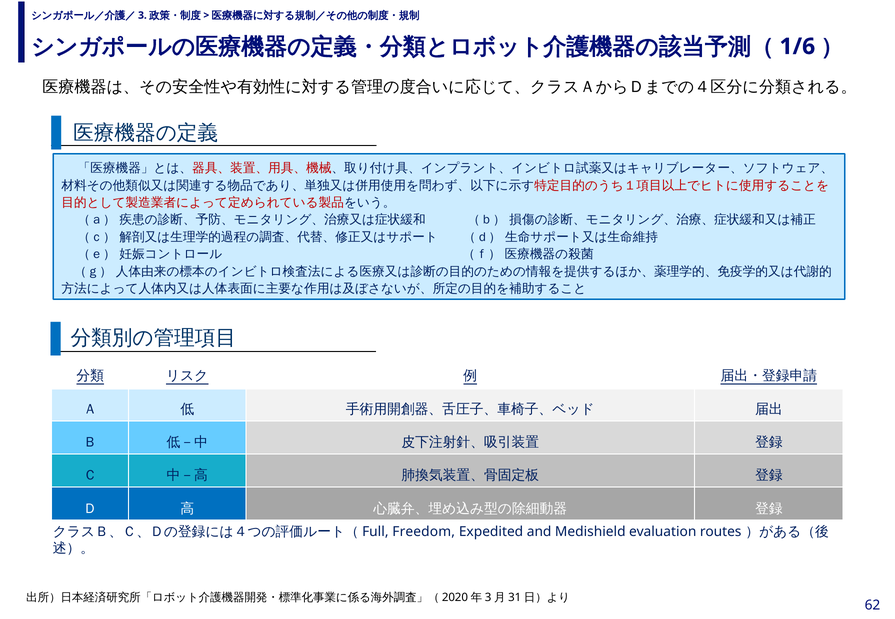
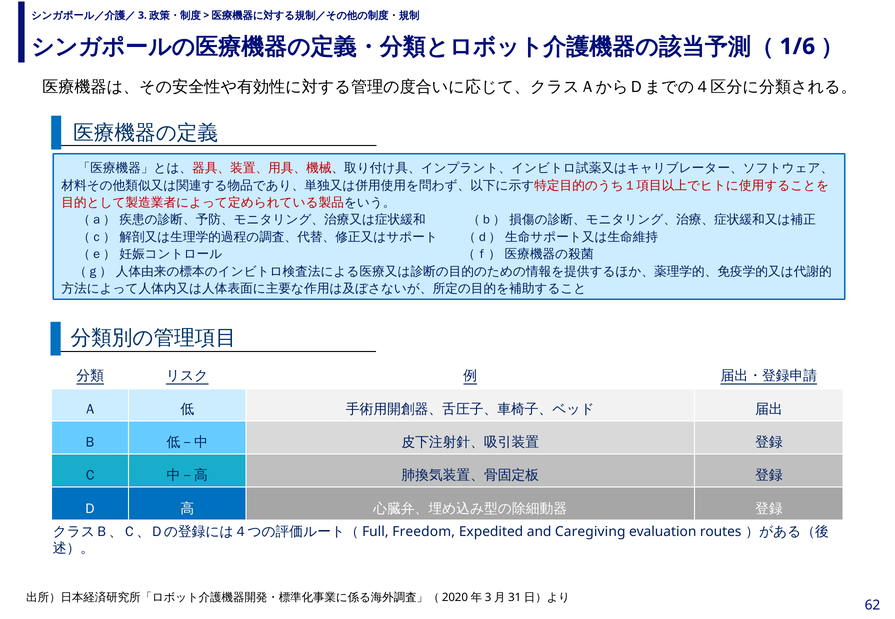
Medishield: Medishield -> Caregiving
